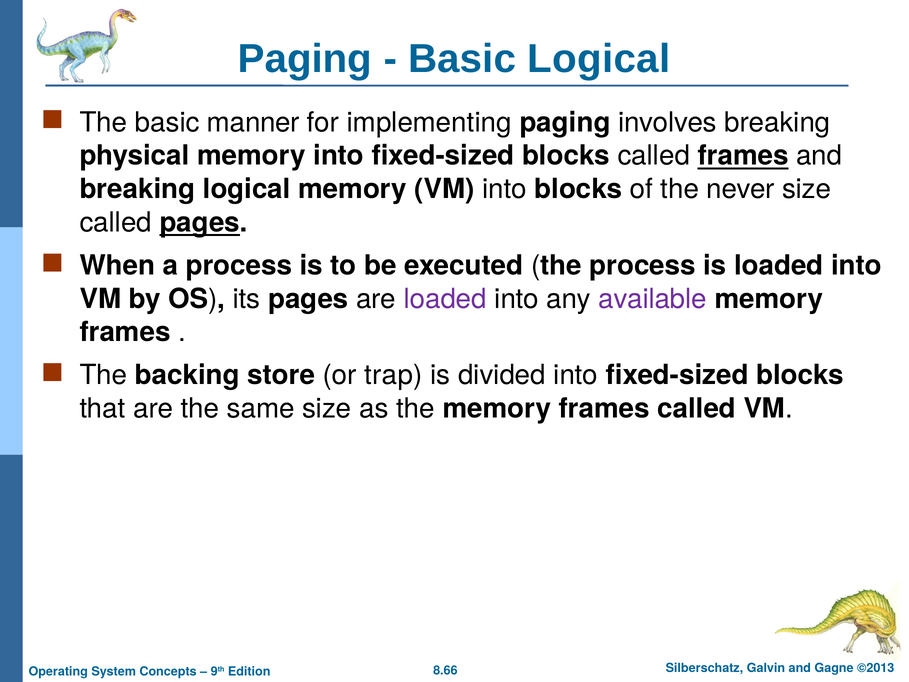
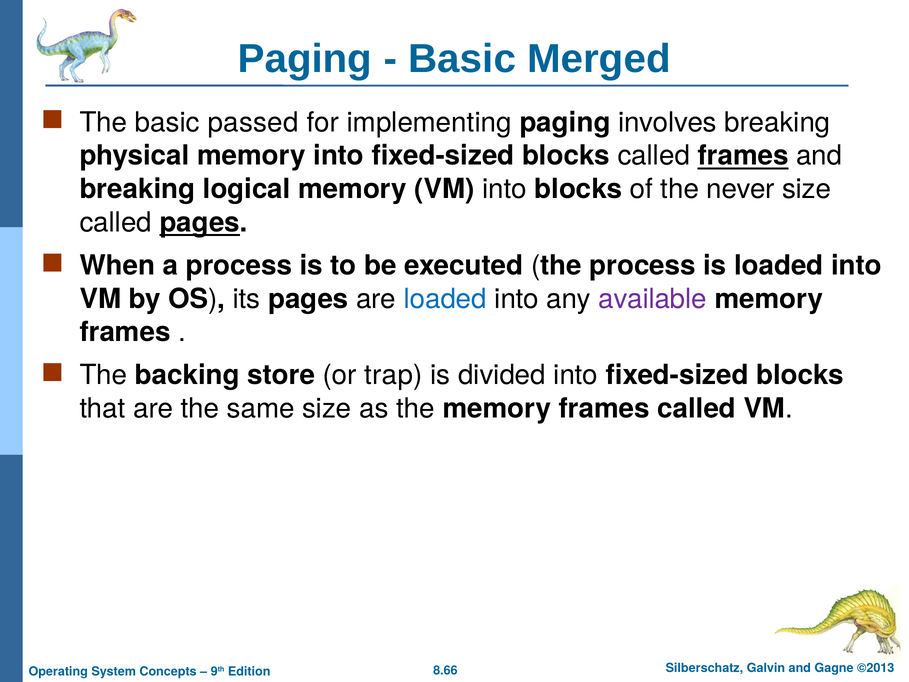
Basic Logical: Logical -> Merged
manner: manner -> passed
loaded at (445, 299) colour: purple -> blue
